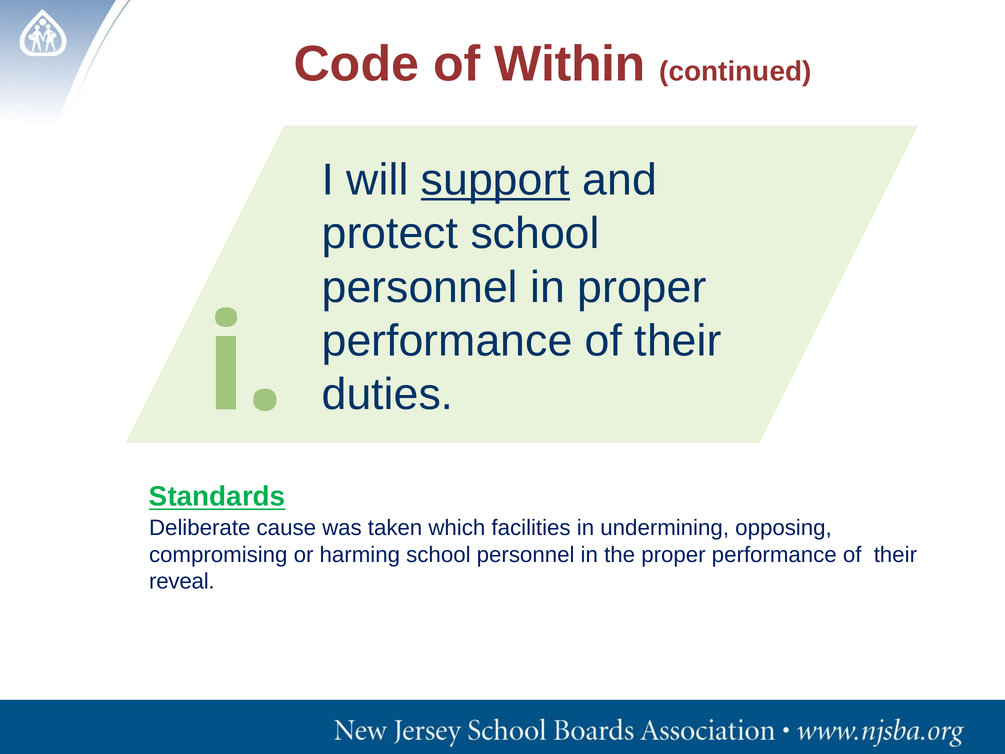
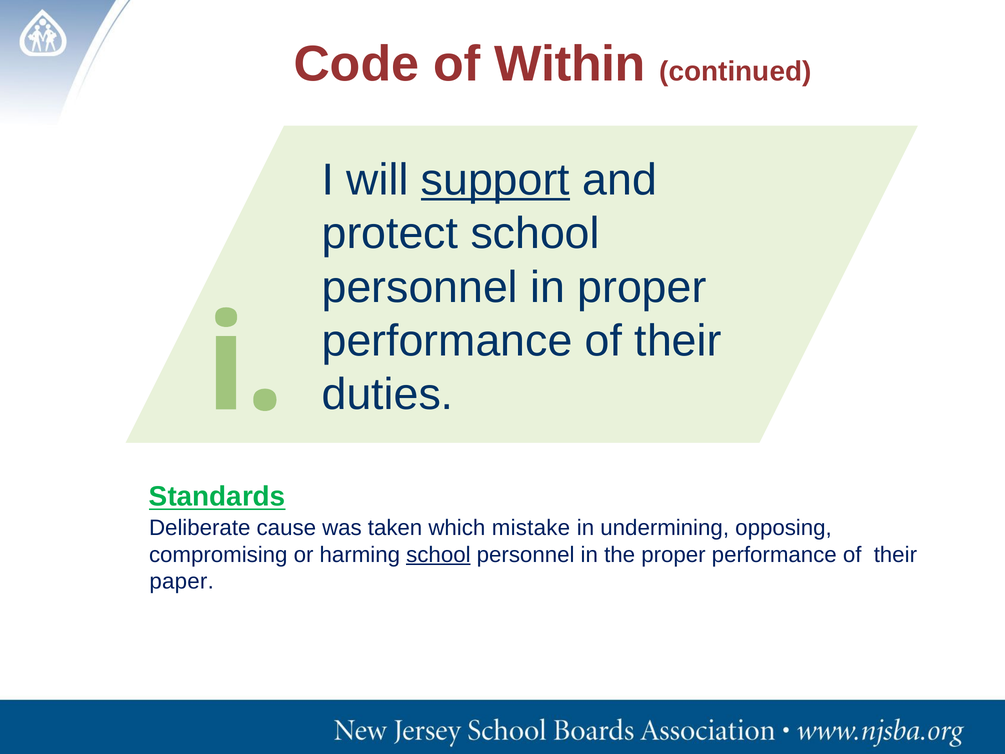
facilities: facilities -> mistake
school at (438, 554) underline: none -> present
reveal: reveal -> paper
